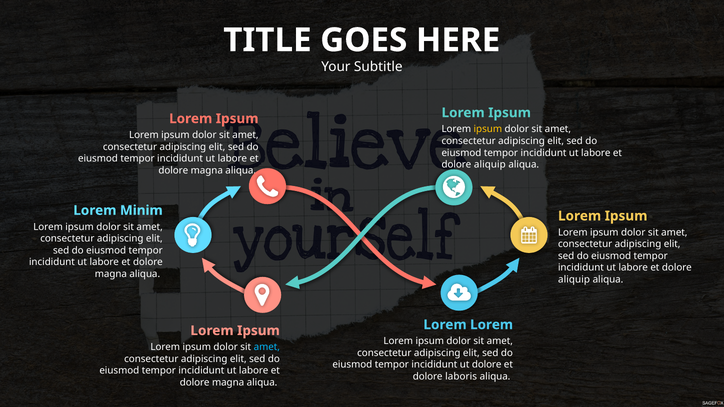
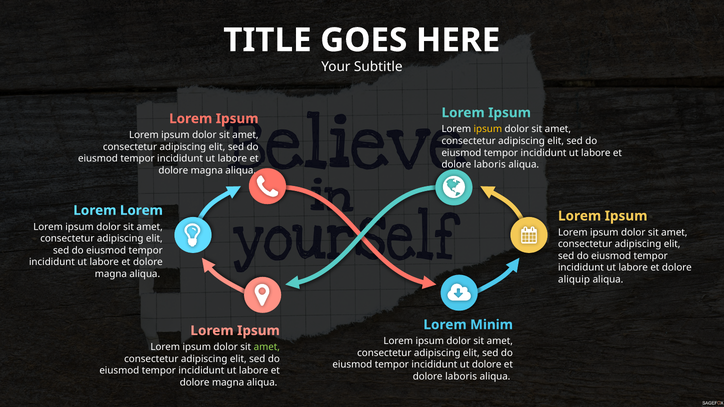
aliquip at (490, 165): aliquip -> laboris
Minim at (141, 211): Minim -> Lorem
Lorem at (492, 325): Lorem -> Minim
amet at (267, 347) colour: light blue -> light green
